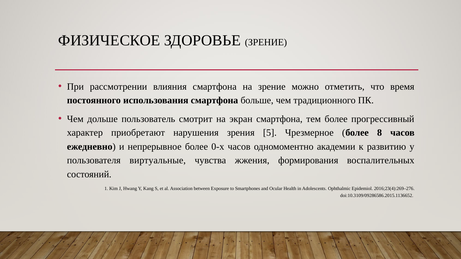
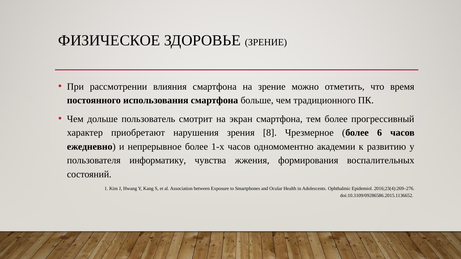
5: 5 -> 8
8: 8 -> 6
0-х: 0-х -> 1-х
виртуальные: виртуальные -> информатику
